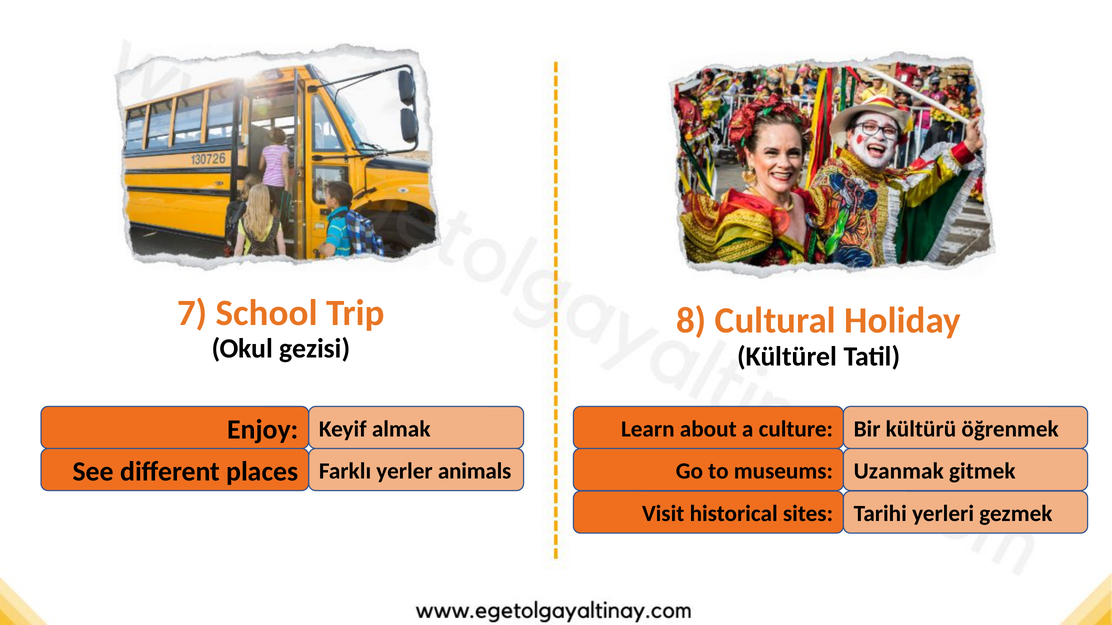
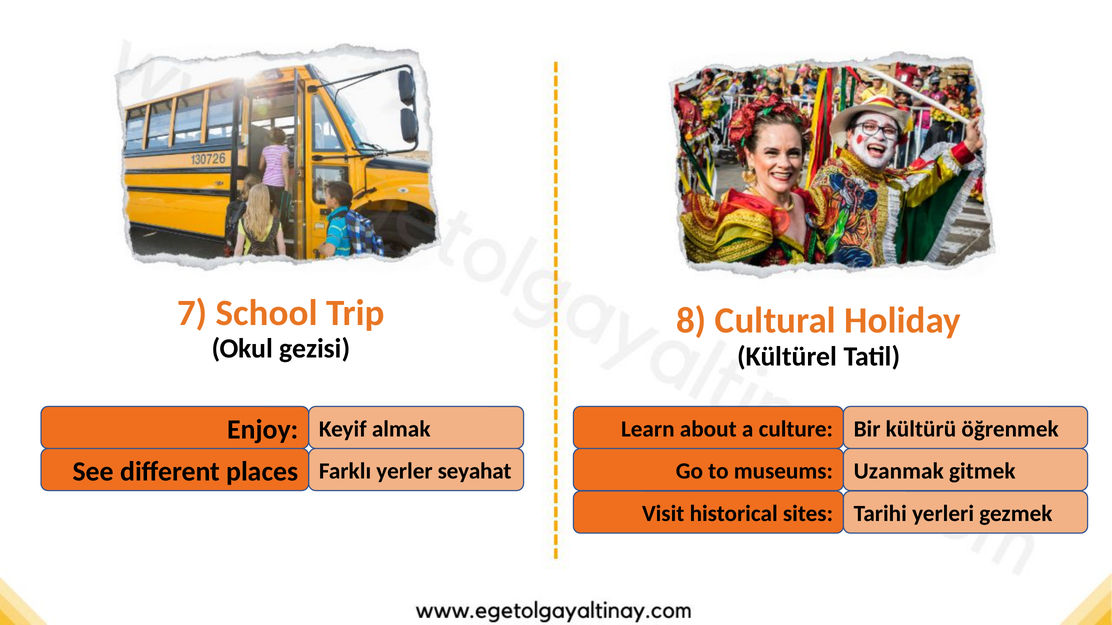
animals: animals -> seyahat
